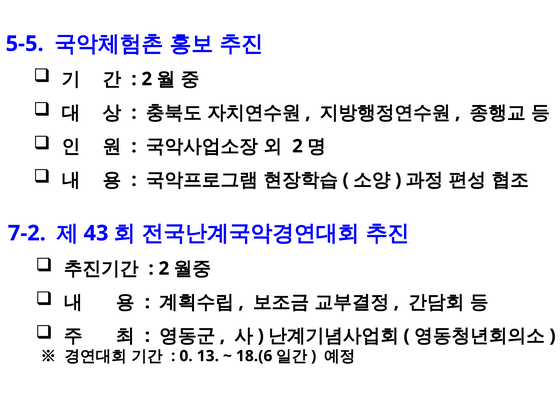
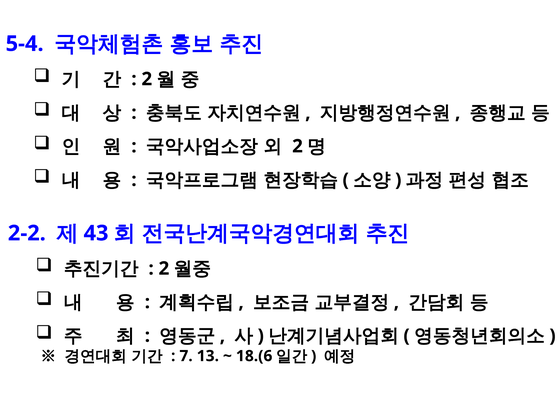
5-5: 5-5 -> 5-4
7-2: 7-2 -> 2-2
0: 0 -> 7
